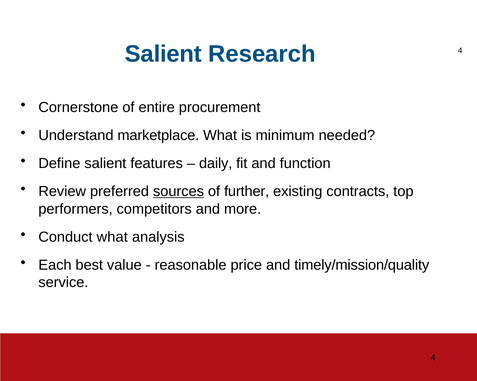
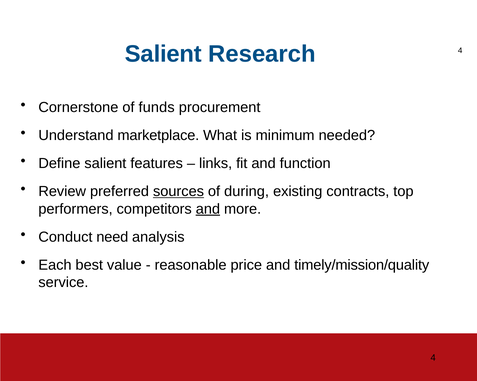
entire: entire -> funds
daily: daily -> links
further: further -> during
and at (208, 209) underline: none -> present
Conduct what: what -> need
